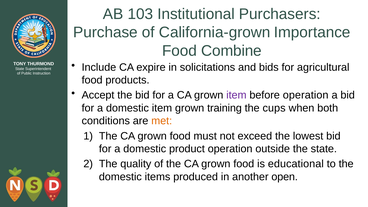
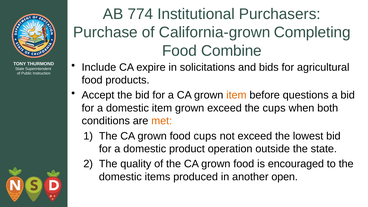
103: 103 -> 774
Importance: Importance -> Completing
item at (236, 95) colour: purple -> orange
before operation: operation -> questions
grown training: training -> exceed
food must: must -> cups
educational: educational -> encouraged
